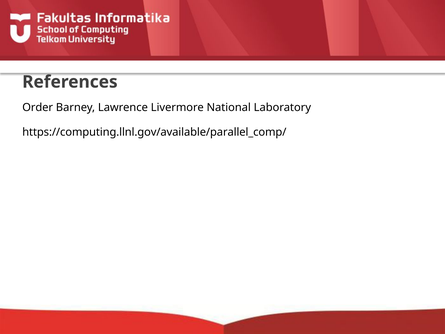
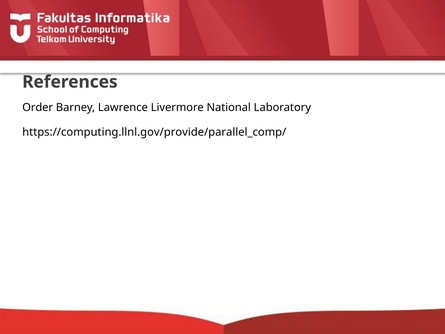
https://computing.llnl.gov/available/parallel_comp/: https://computing.llnl.gov/available/parallel_comp/ -> https://computing.llnl.gov/provide/parallel_comp/
